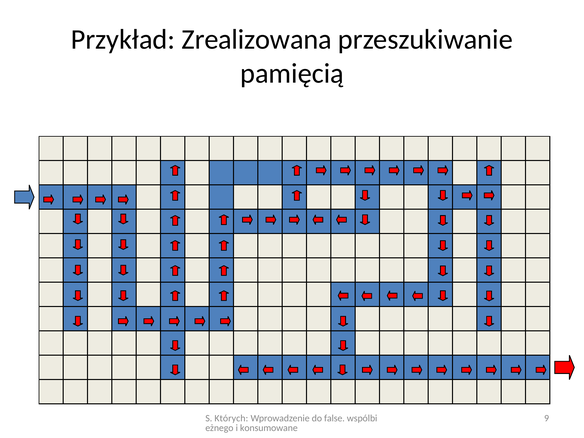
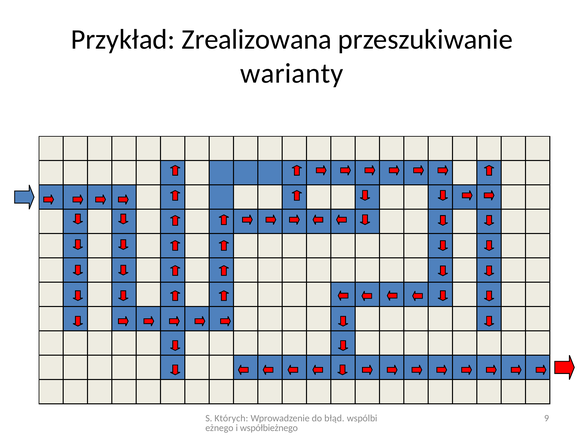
pamięcią: pamięcią -> warianty
false: false -> błąd
konsumowane: konsumowane -> współbieżnego
